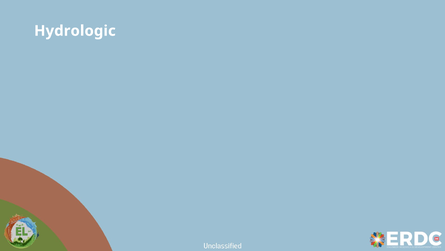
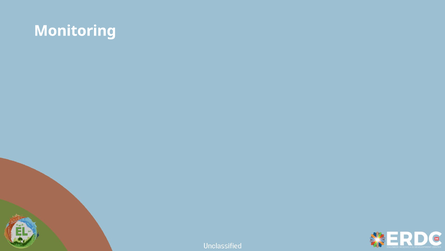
Hydrologic: Hydrologic -> Monitoring
